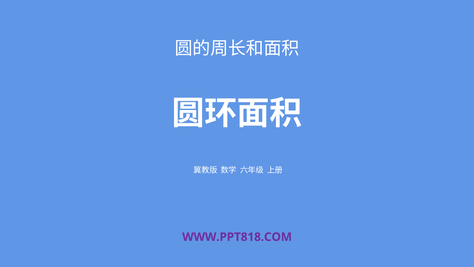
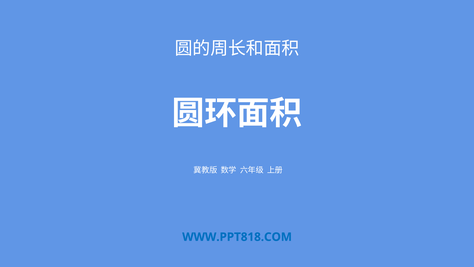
WWW.PPT818.COM colour: purple -> blue
